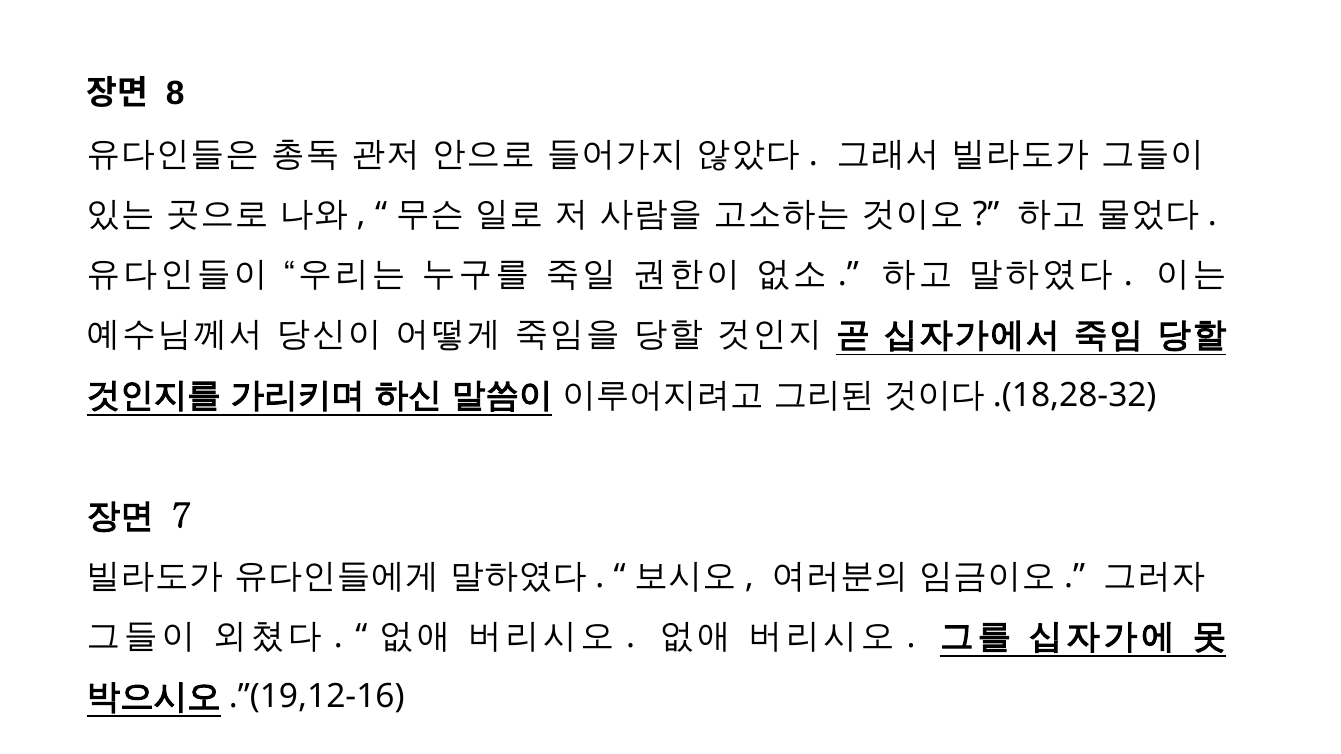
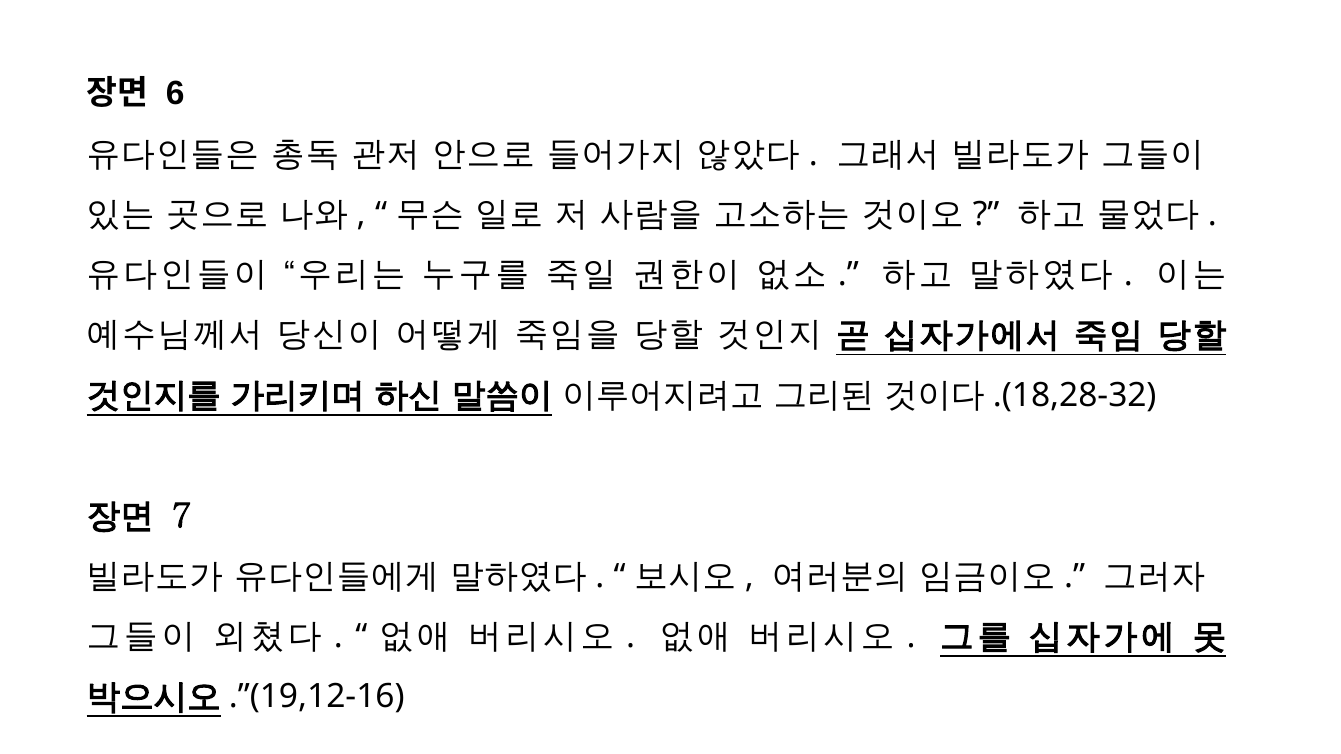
8: 8 -> 6
